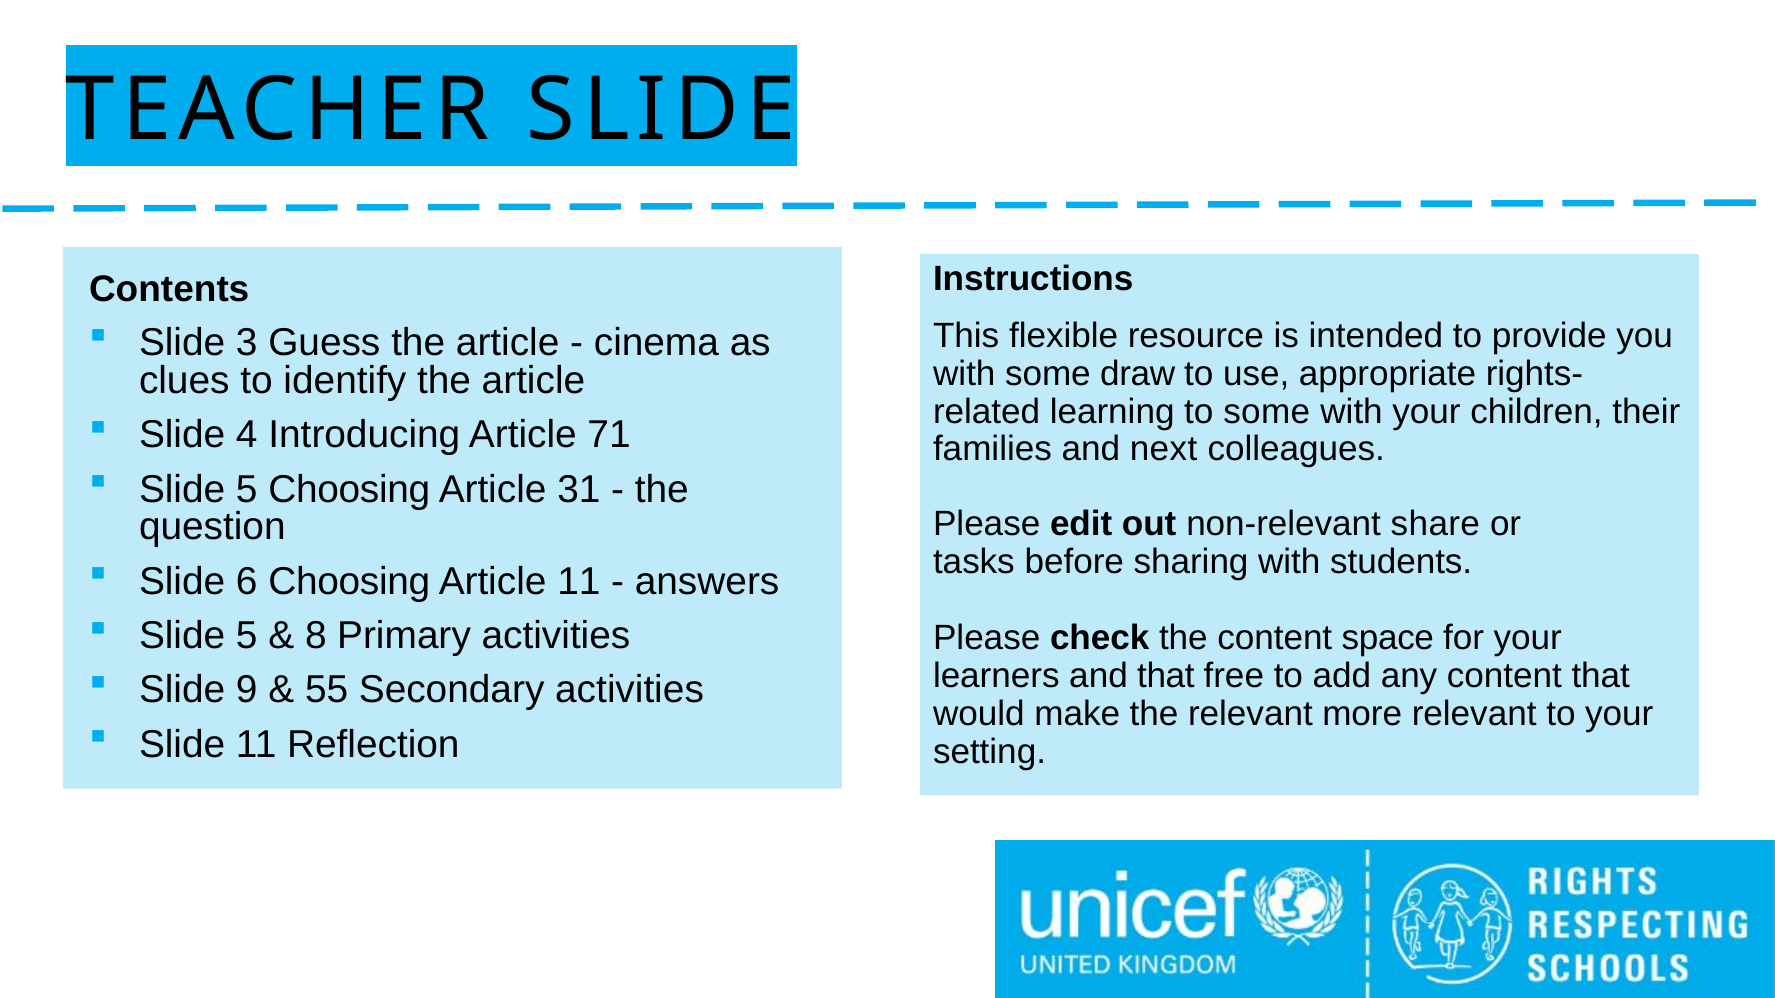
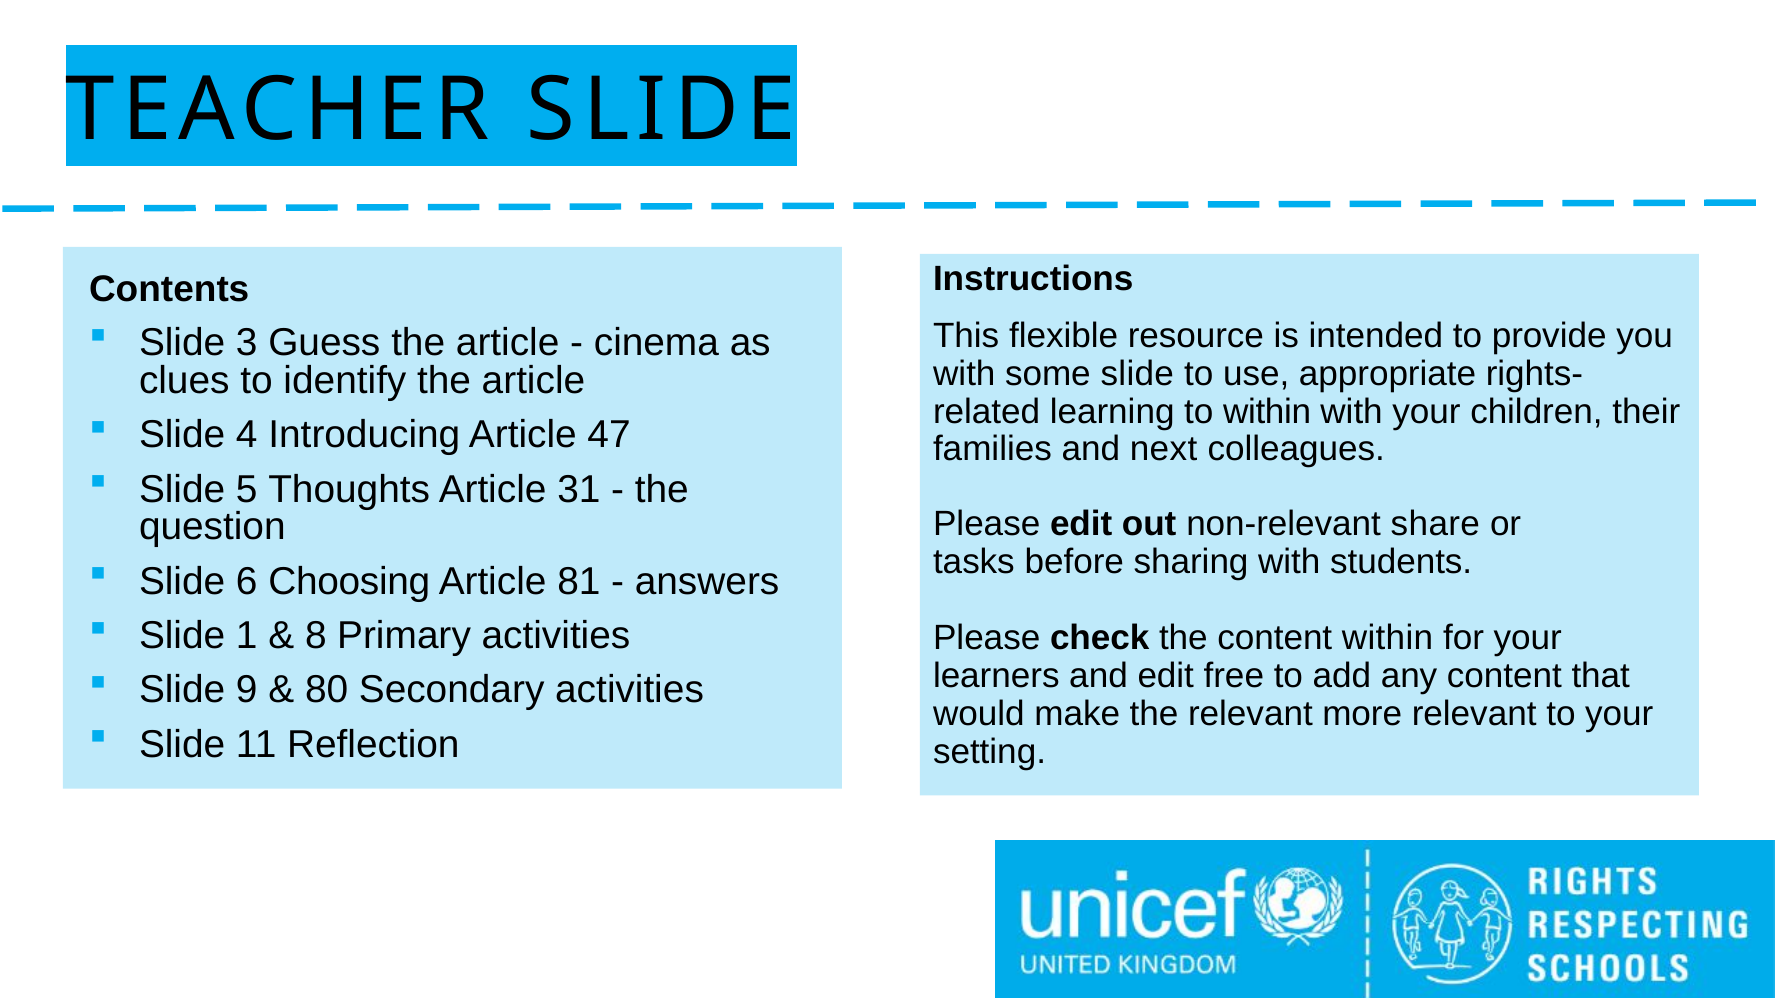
some draw: draw -> slide
to some: some -> within
71: 71 -> 47
5 Choosing: Choosing -> Thoughts
Article 11: 11 -> 81
5 at (247, 636): 5 -> 1
content space: space -> within
and that: that -> edit
55: 55 -> 80
